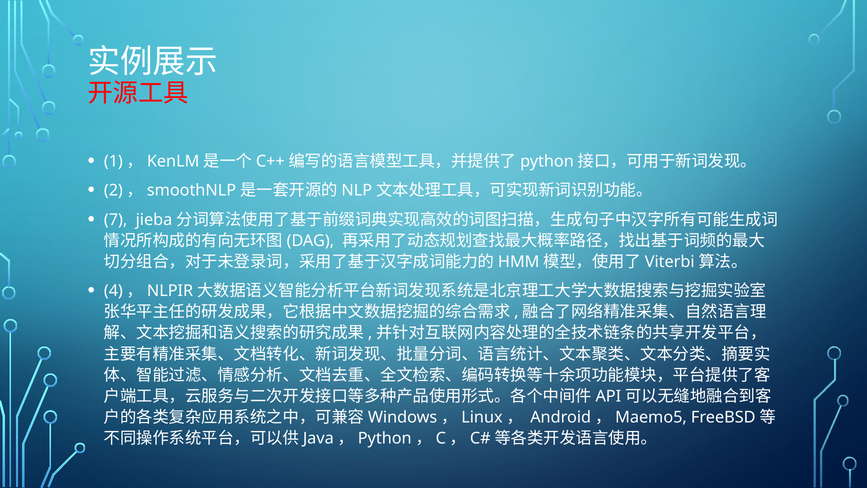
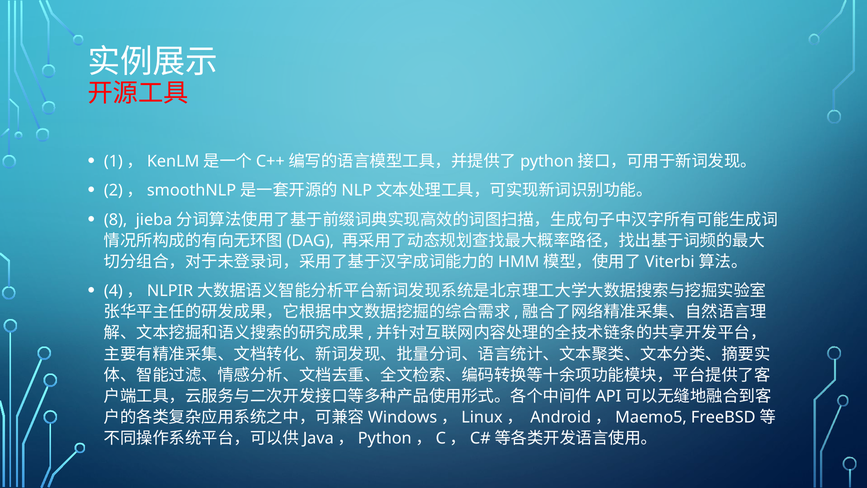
7: 7 -> 8
